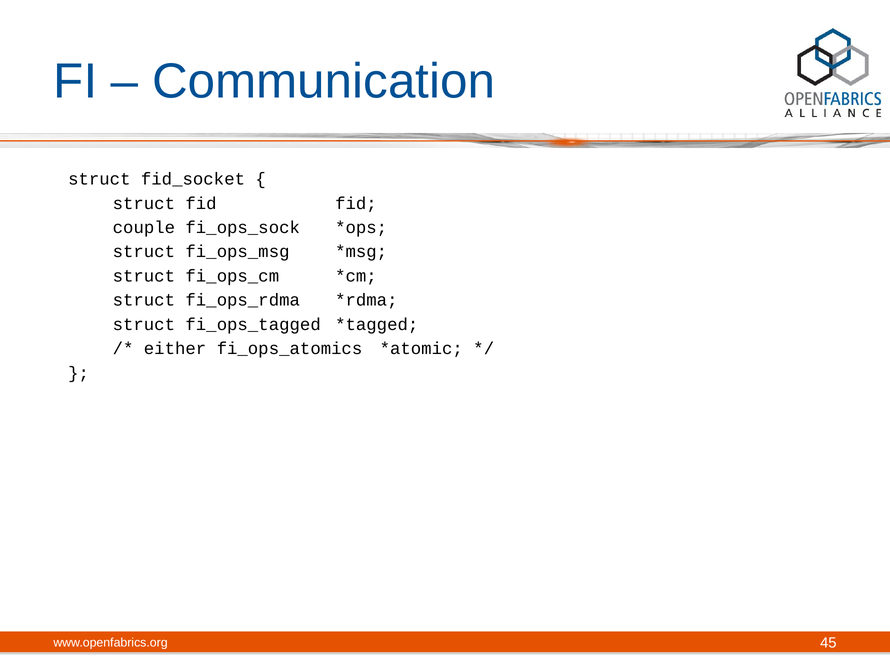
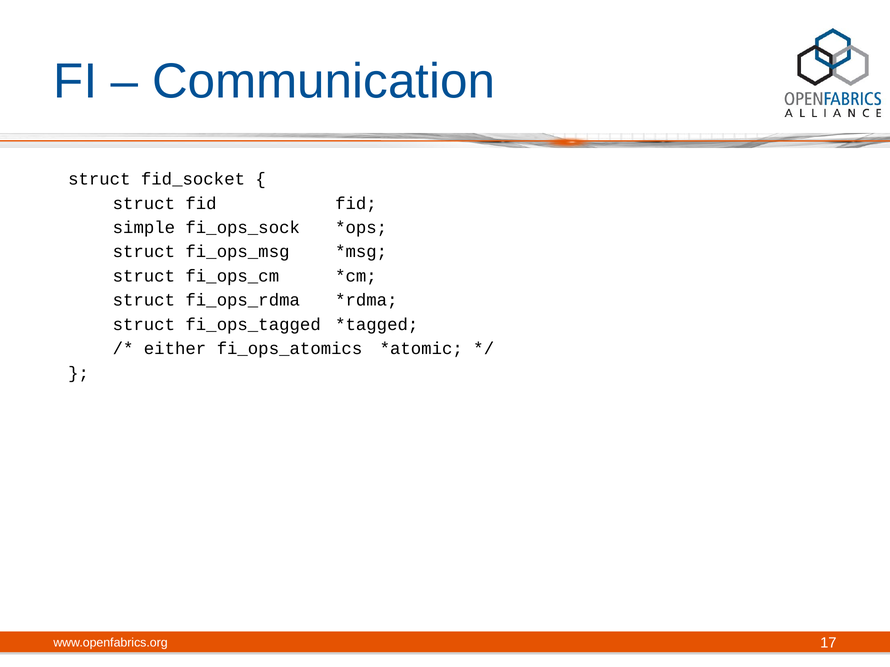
couple: couple -> simple
45: 45 -> 17
